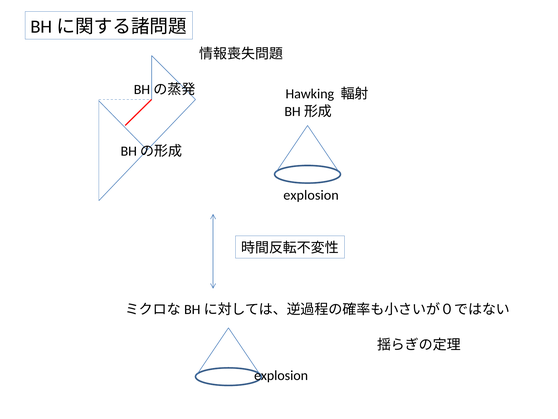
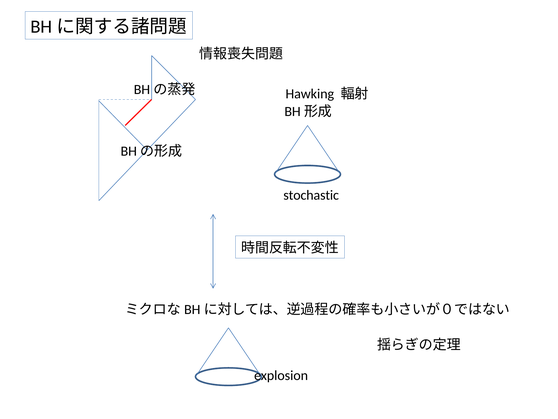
explosion at (311, 195): explosion -> stochastic
